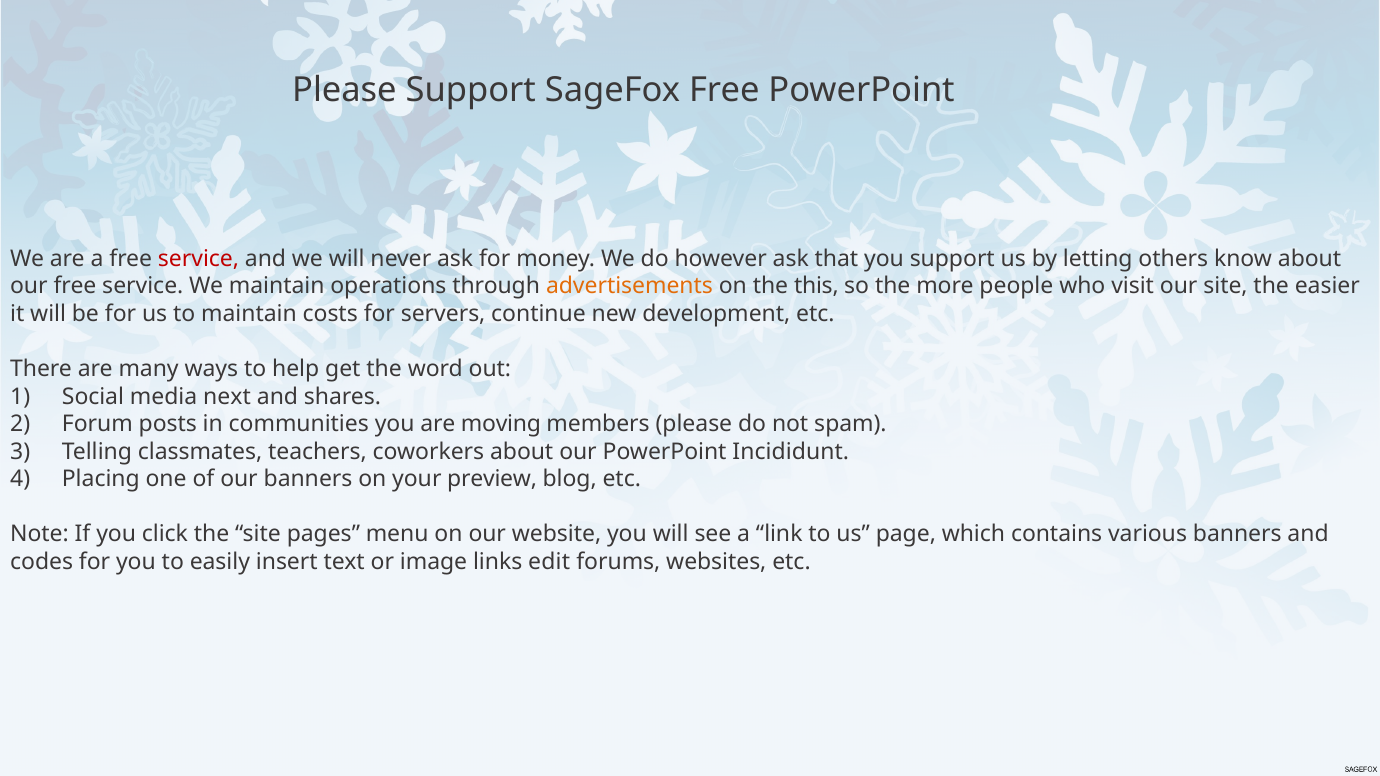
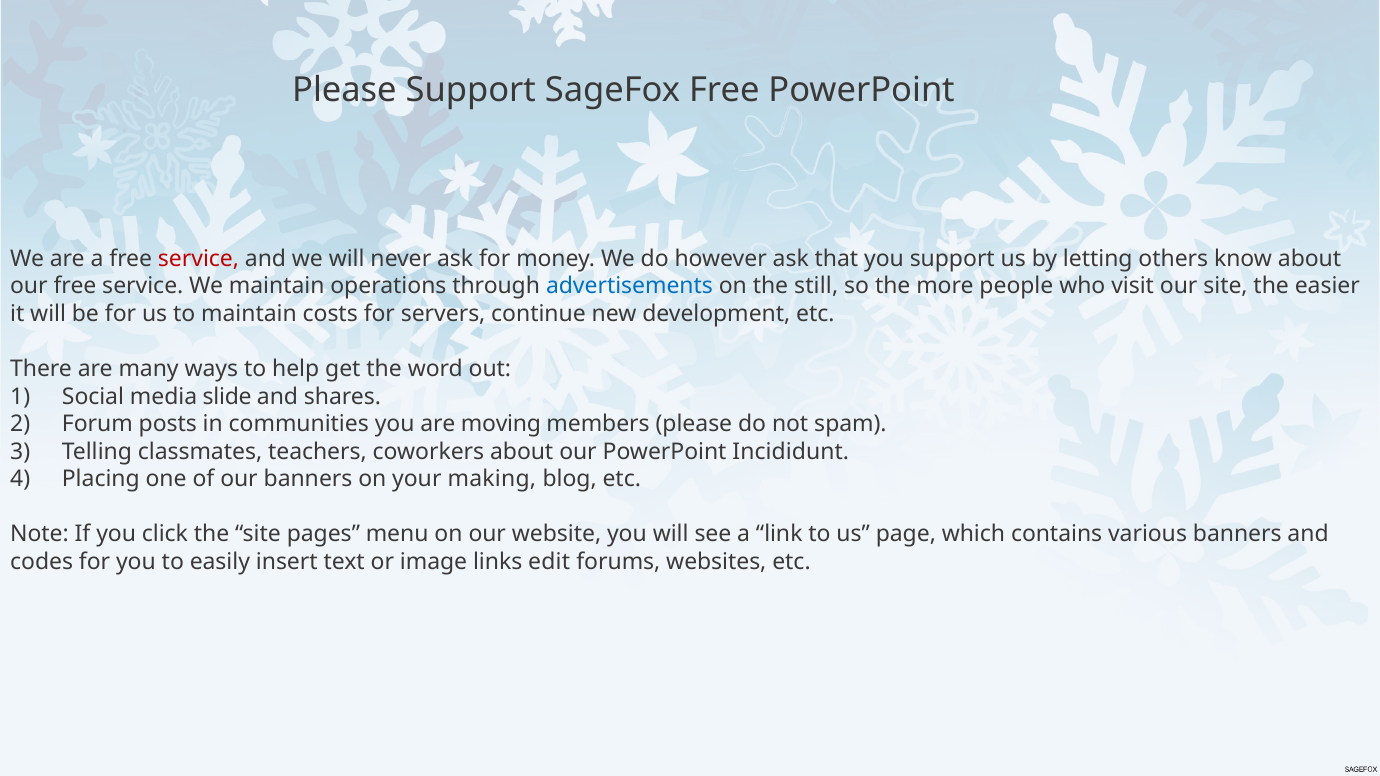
advertisements colour: orange -> blue
this: this -> still
next: next -> slide
preview: preview -> making
